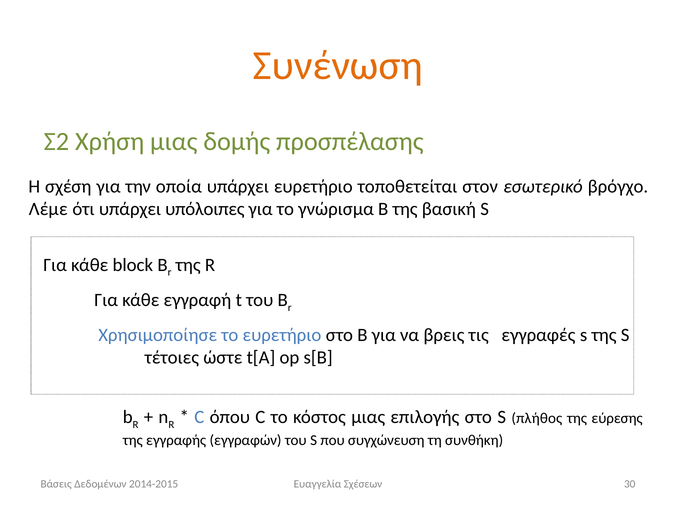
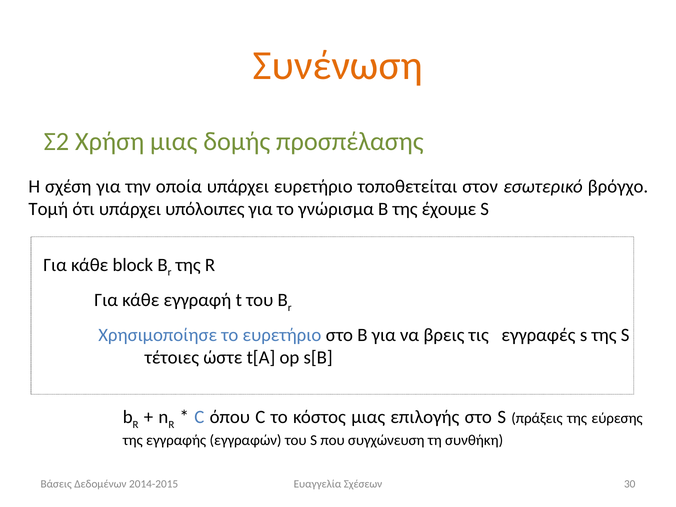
Λέμε: Λέμε -> Τομή
βασική: βασική -> έχουμε
πλήθος: πλήθος -> πράξεις
